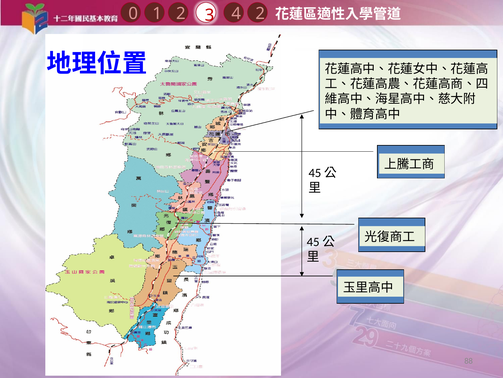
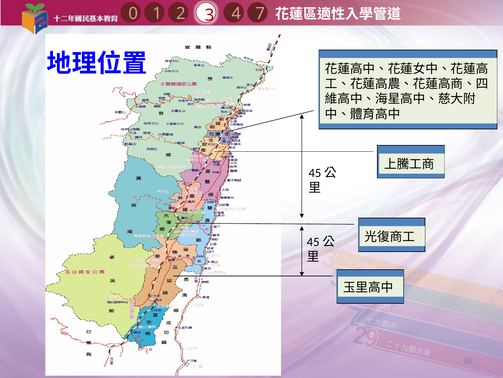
4 2: 2 -> 7
